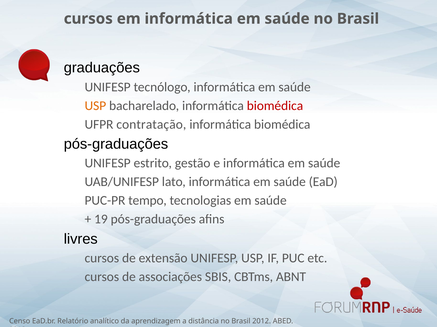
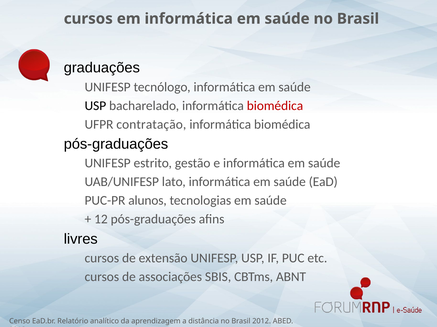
USP at (95, 106) colour: orange -> black
tempo: tempo -> alunos
19: 19 -> 12
